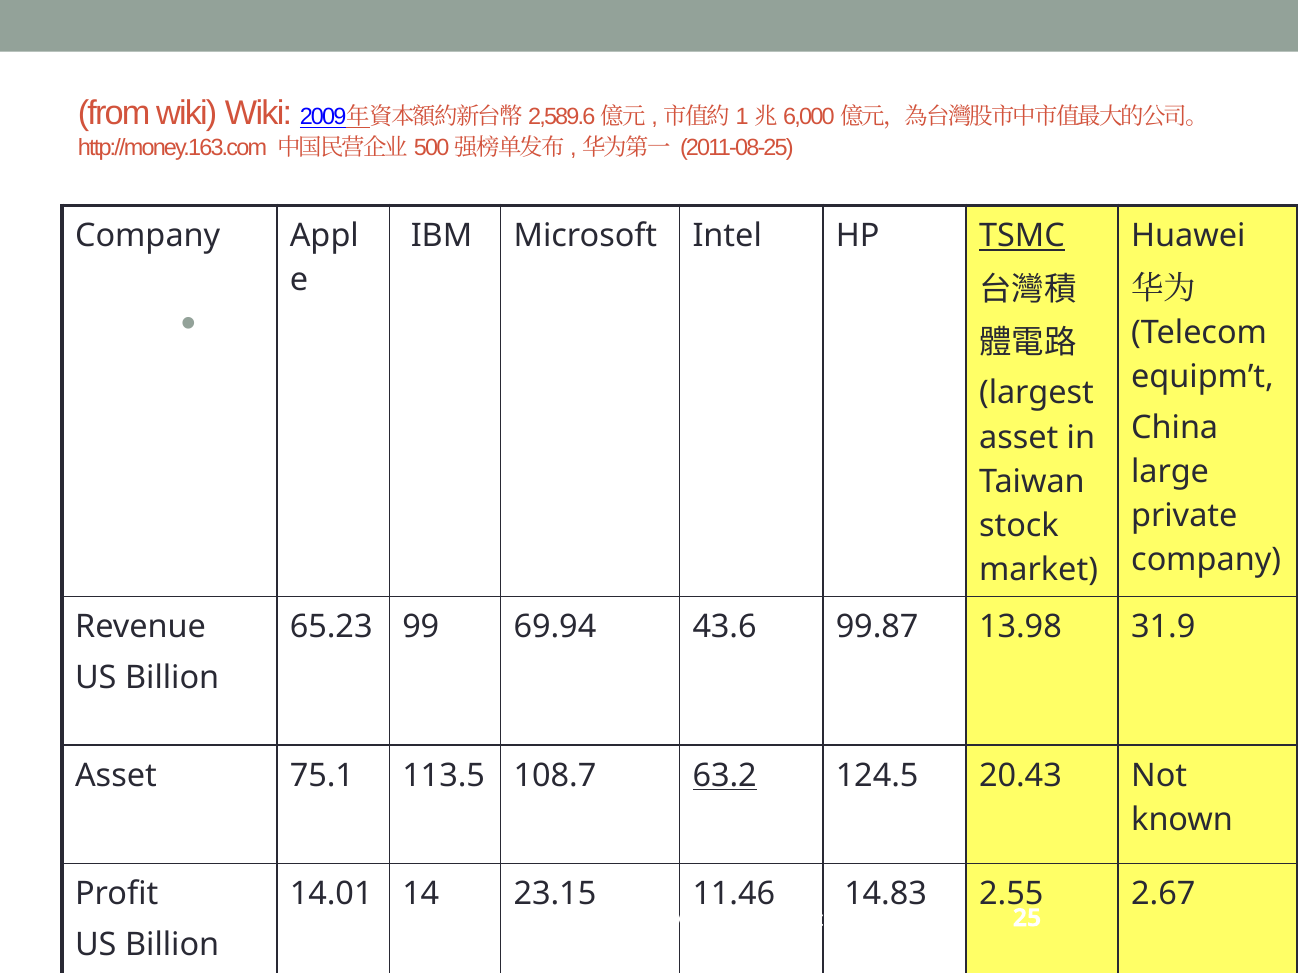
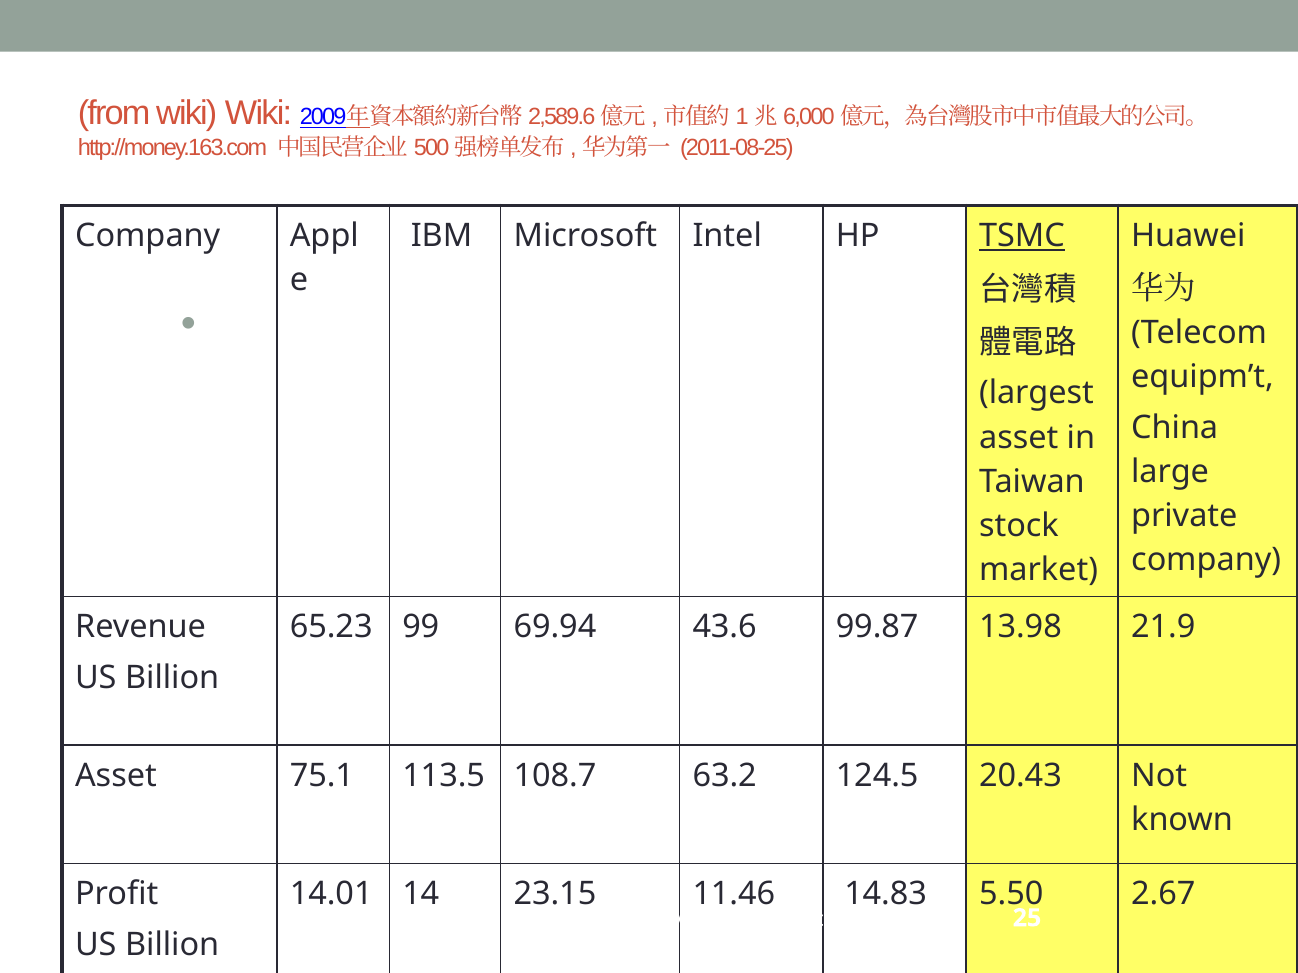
31.9: 31.9 -> 21.9
63.2 underline: present -> none
2.55: 2.55 -> 5.50
